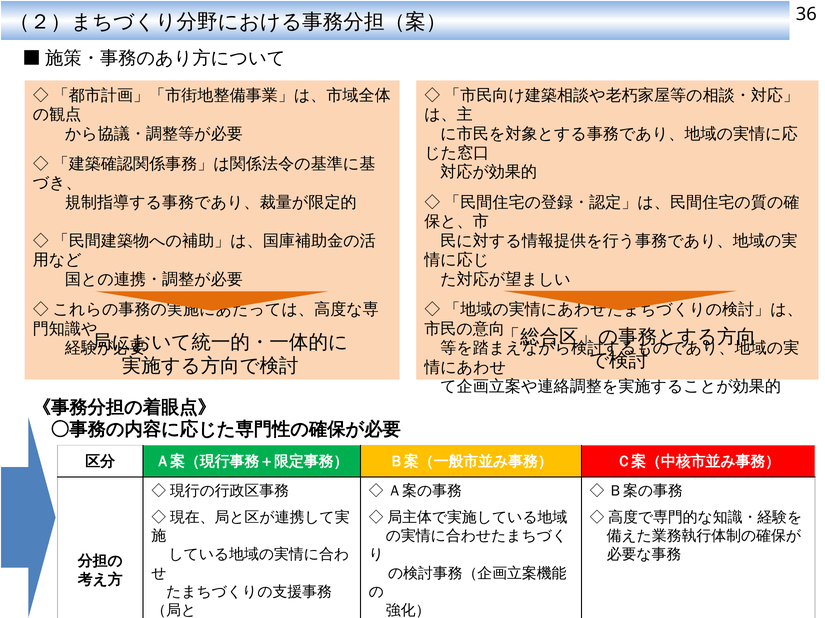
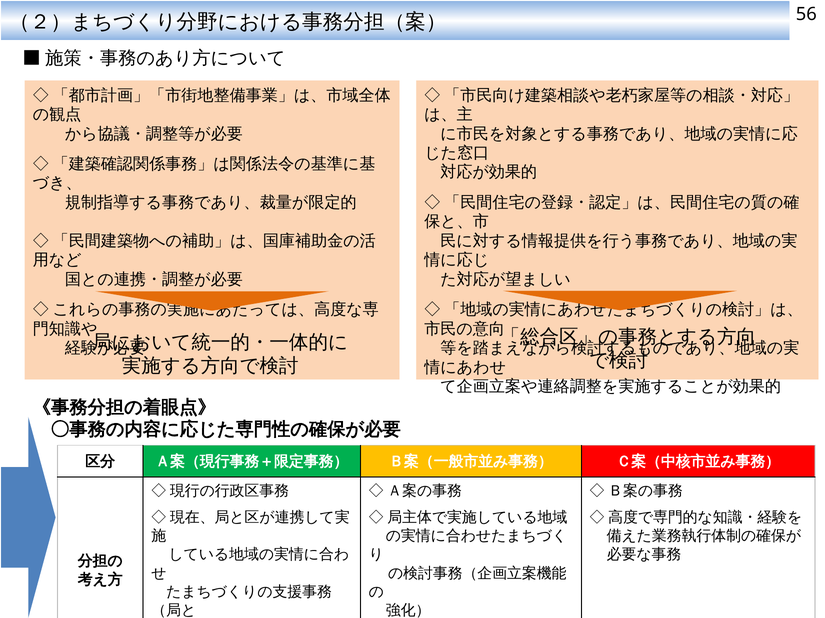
36: 36 -> 56
